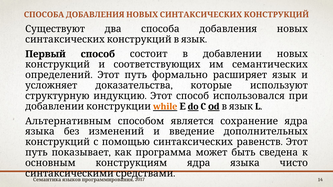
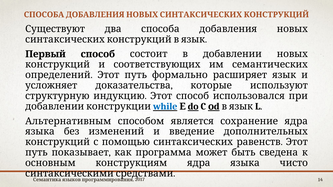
while colour: orange -> blue
